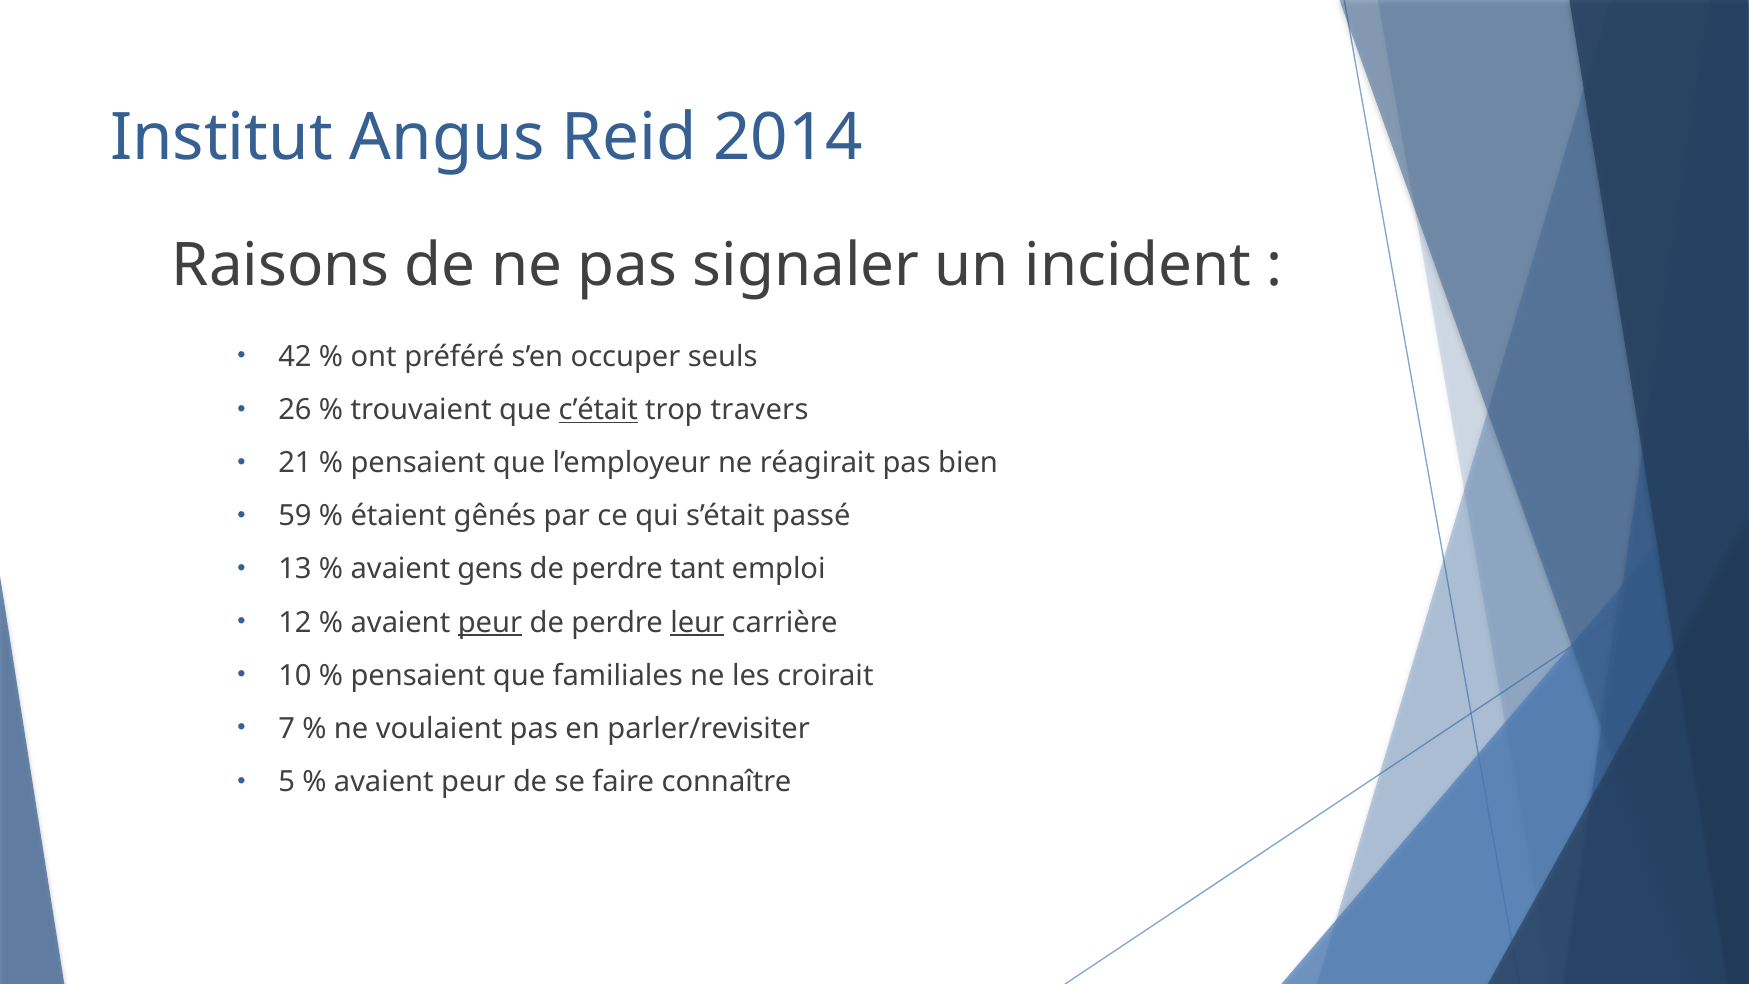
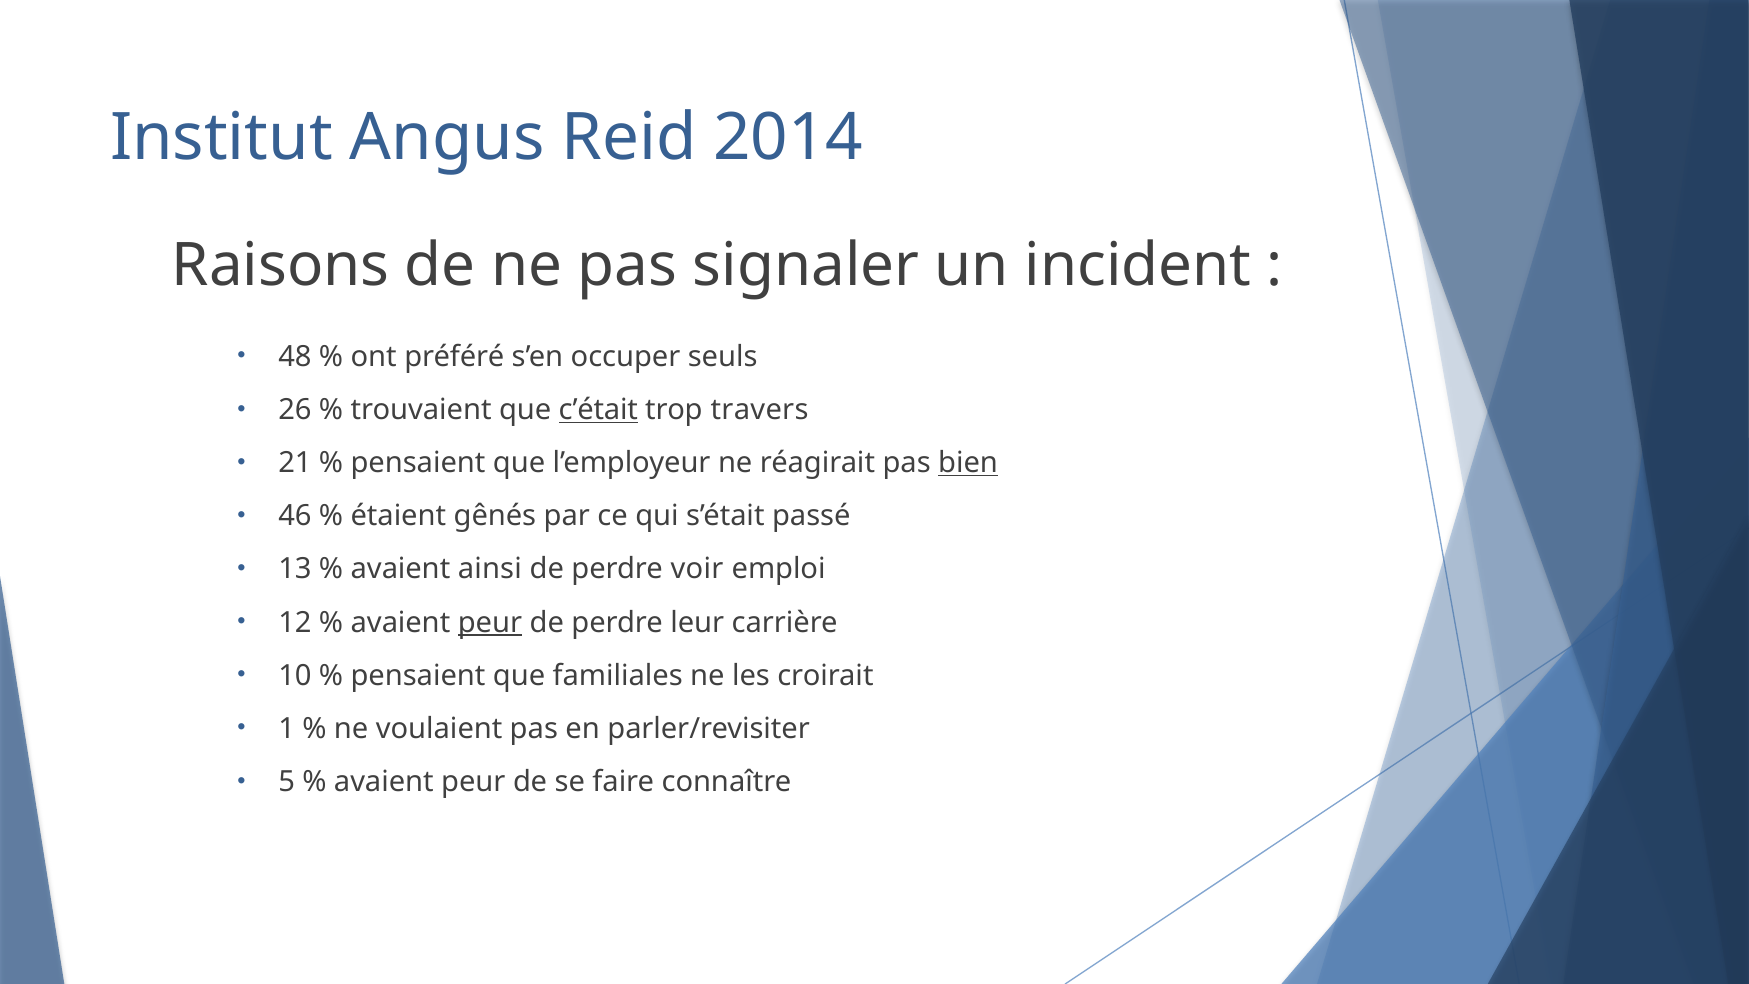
42: 42 -> 48
bien underline: none -> present
59: 59 -> 46
gens: gens -> ainsi
tant: tant -> voir
leur underline: present -> none
7: 7 -> 1
